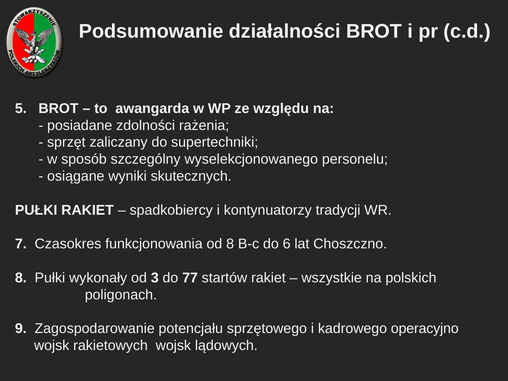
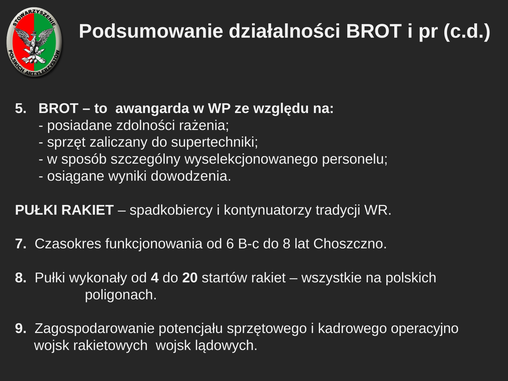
skutecznych: skutecznych -> dowodzenia
od 8: 8 -> 6
do 6: 6 -> 8
3: 3 -> 4
77: 77 -> 20
